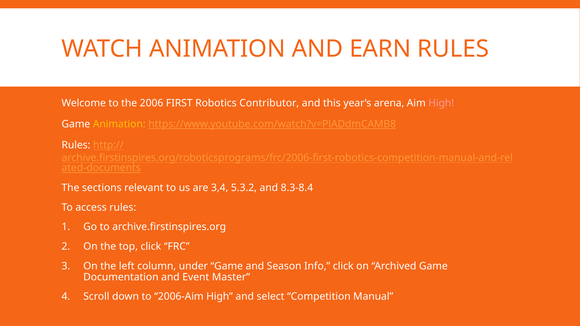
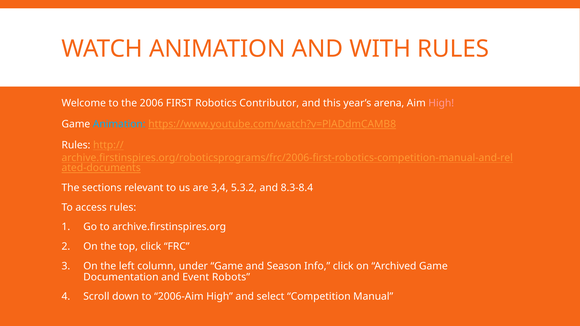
EARN: EARN -> WITH
Animation at (119, 124) colour: yellow -> light blue
Master: Master -> Robots
